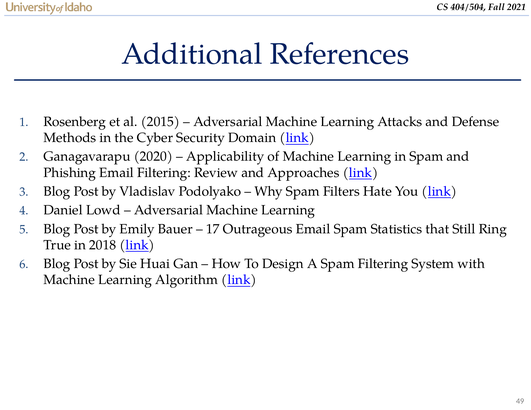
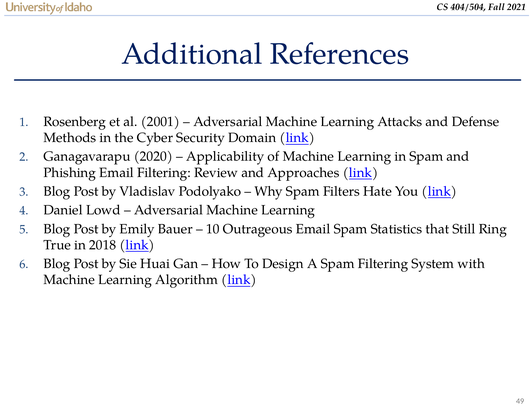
2015: 2015 -> 2001
17: 17 -> 10
